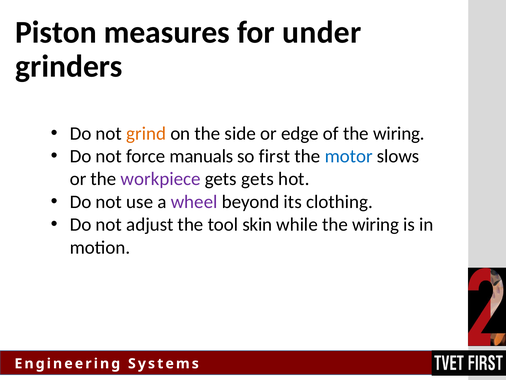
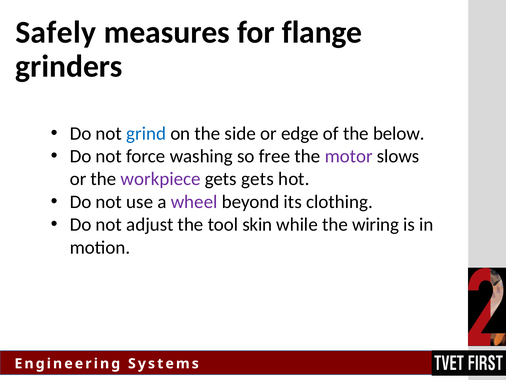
Piston: Piston -> Safely
under: under -> flange
grind colour: orange -> blue
of the wiring: wiring -> below
manuals: manuals -> washing
first: first -> free
motor colour: blue -> purple
